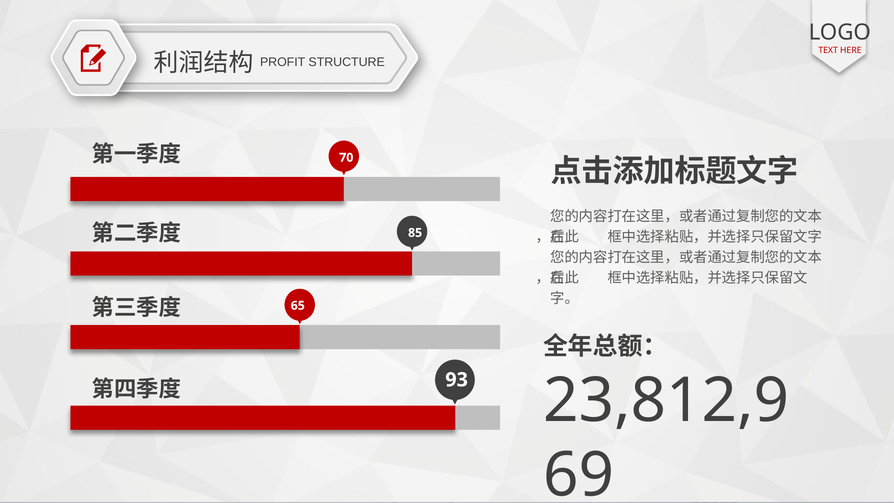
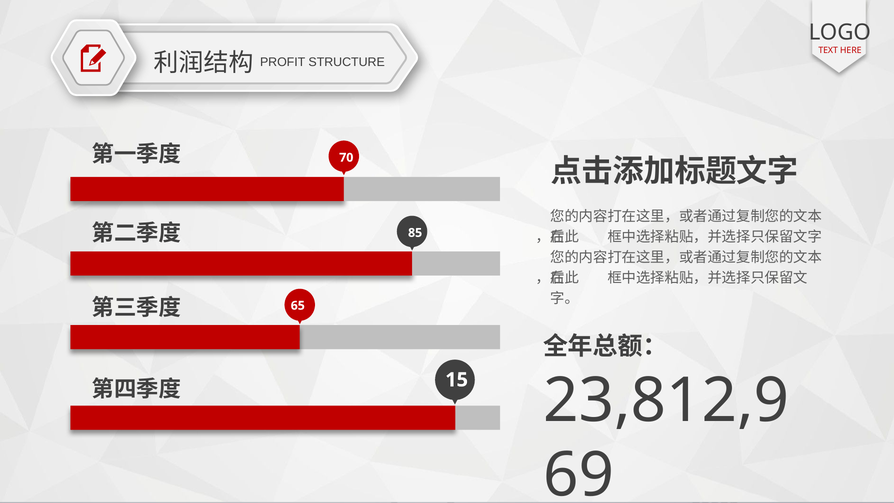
93: 93 -> 15
